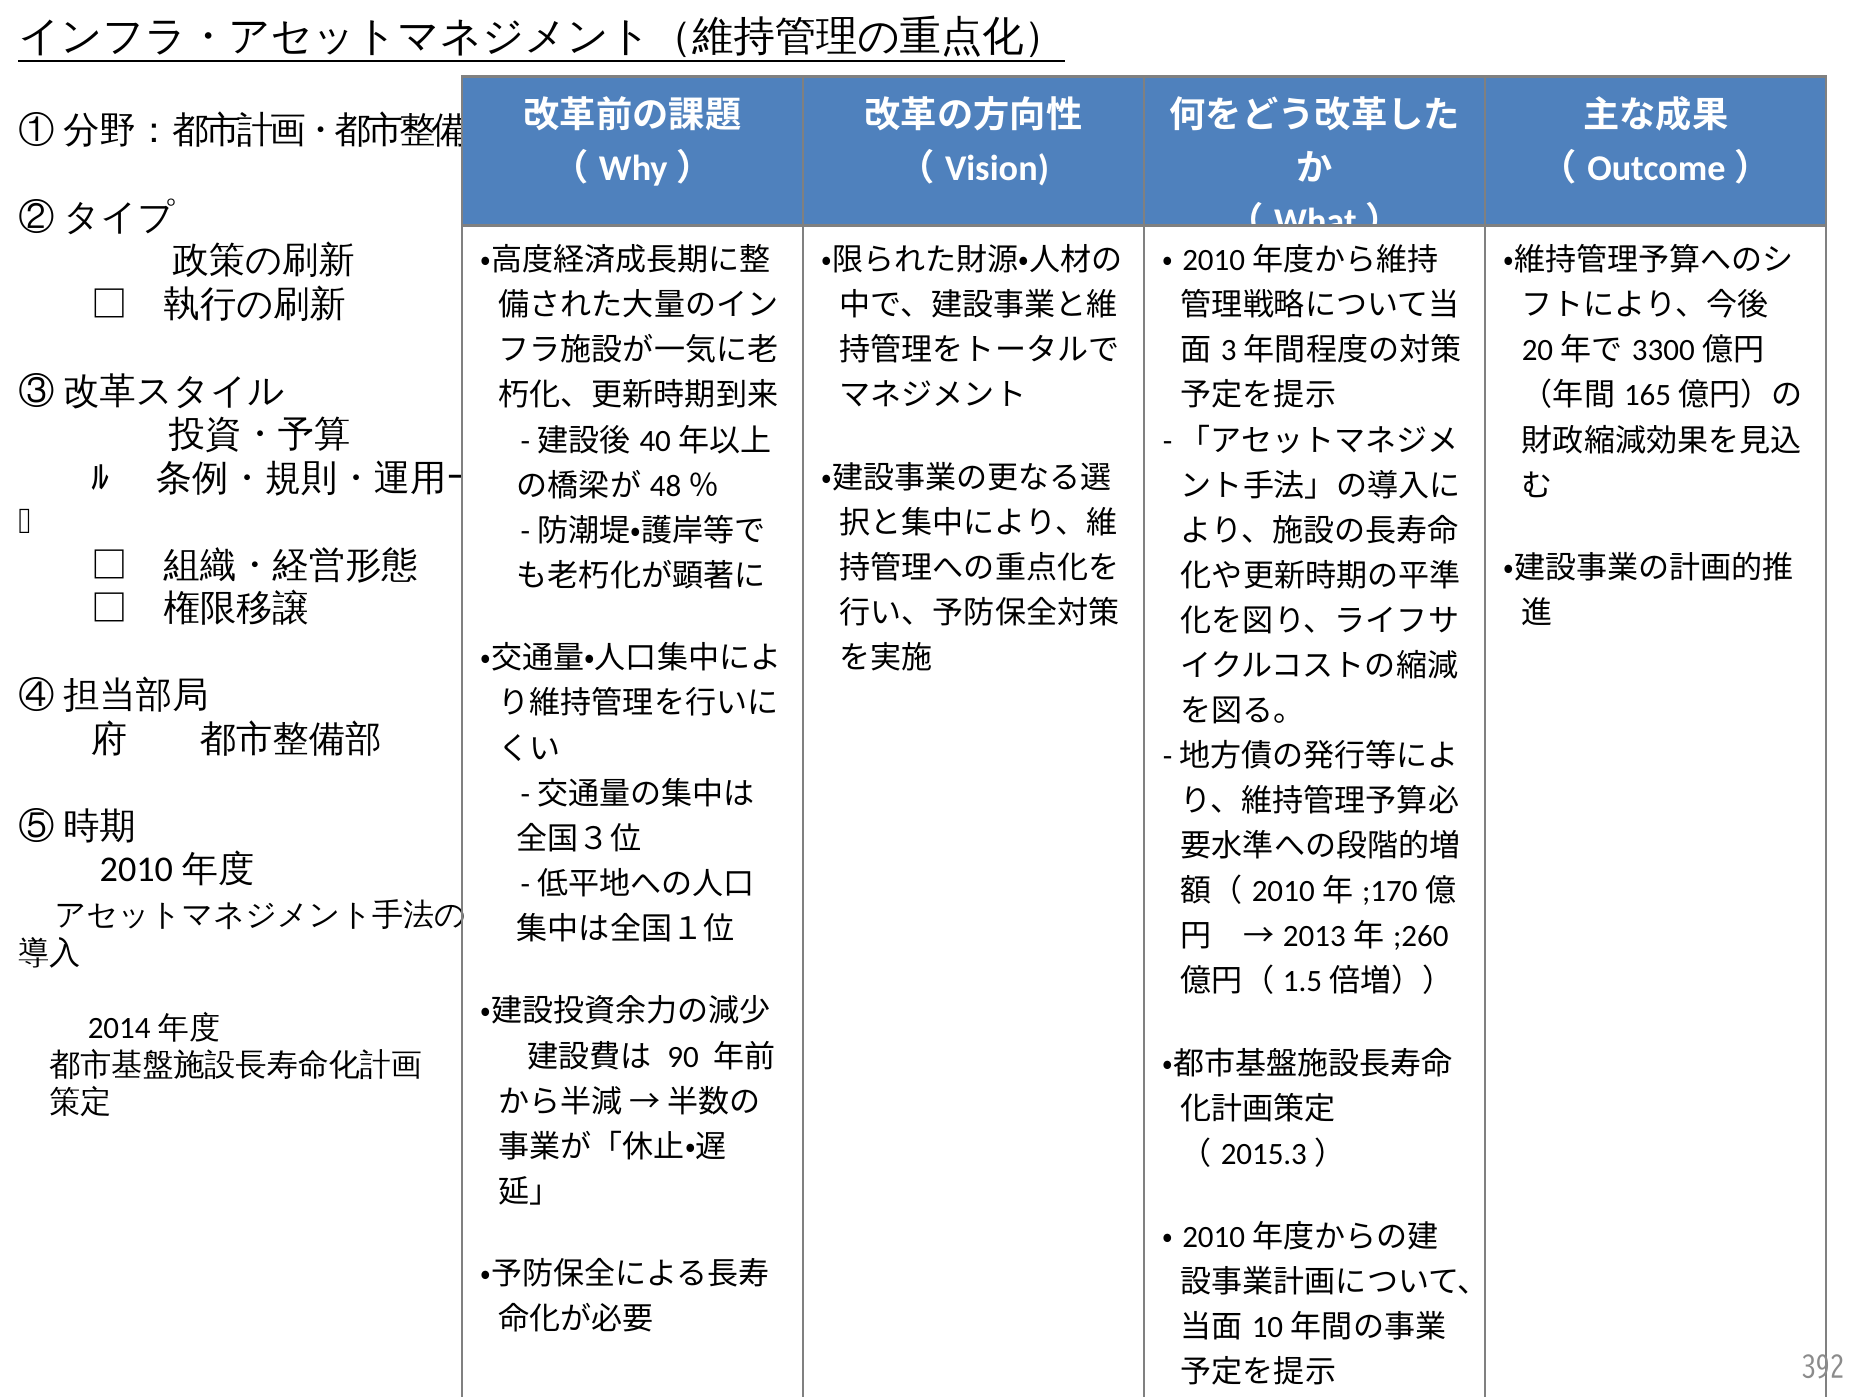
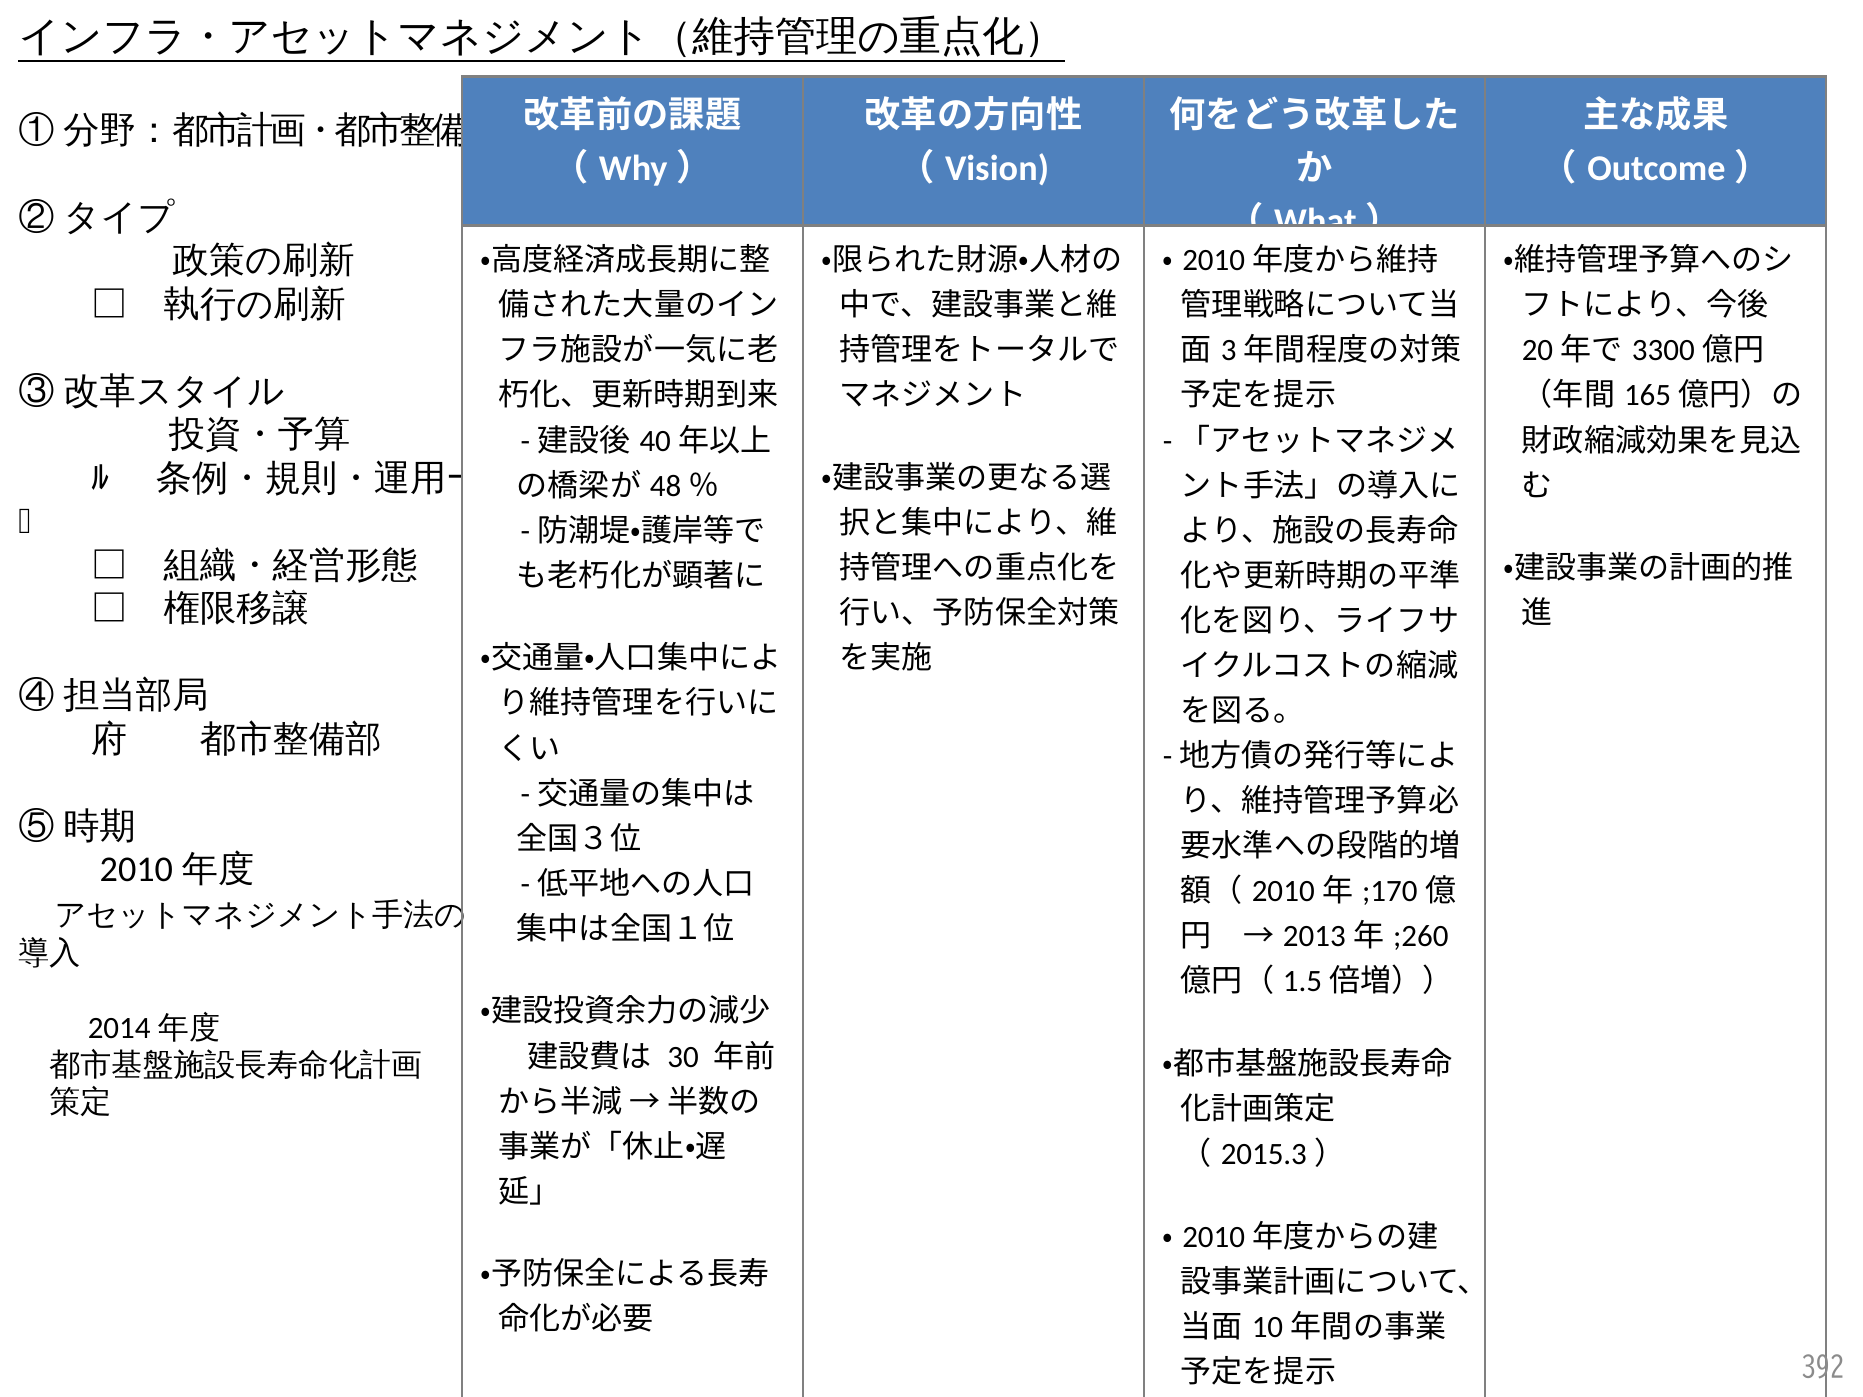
90: 90 -> 30
